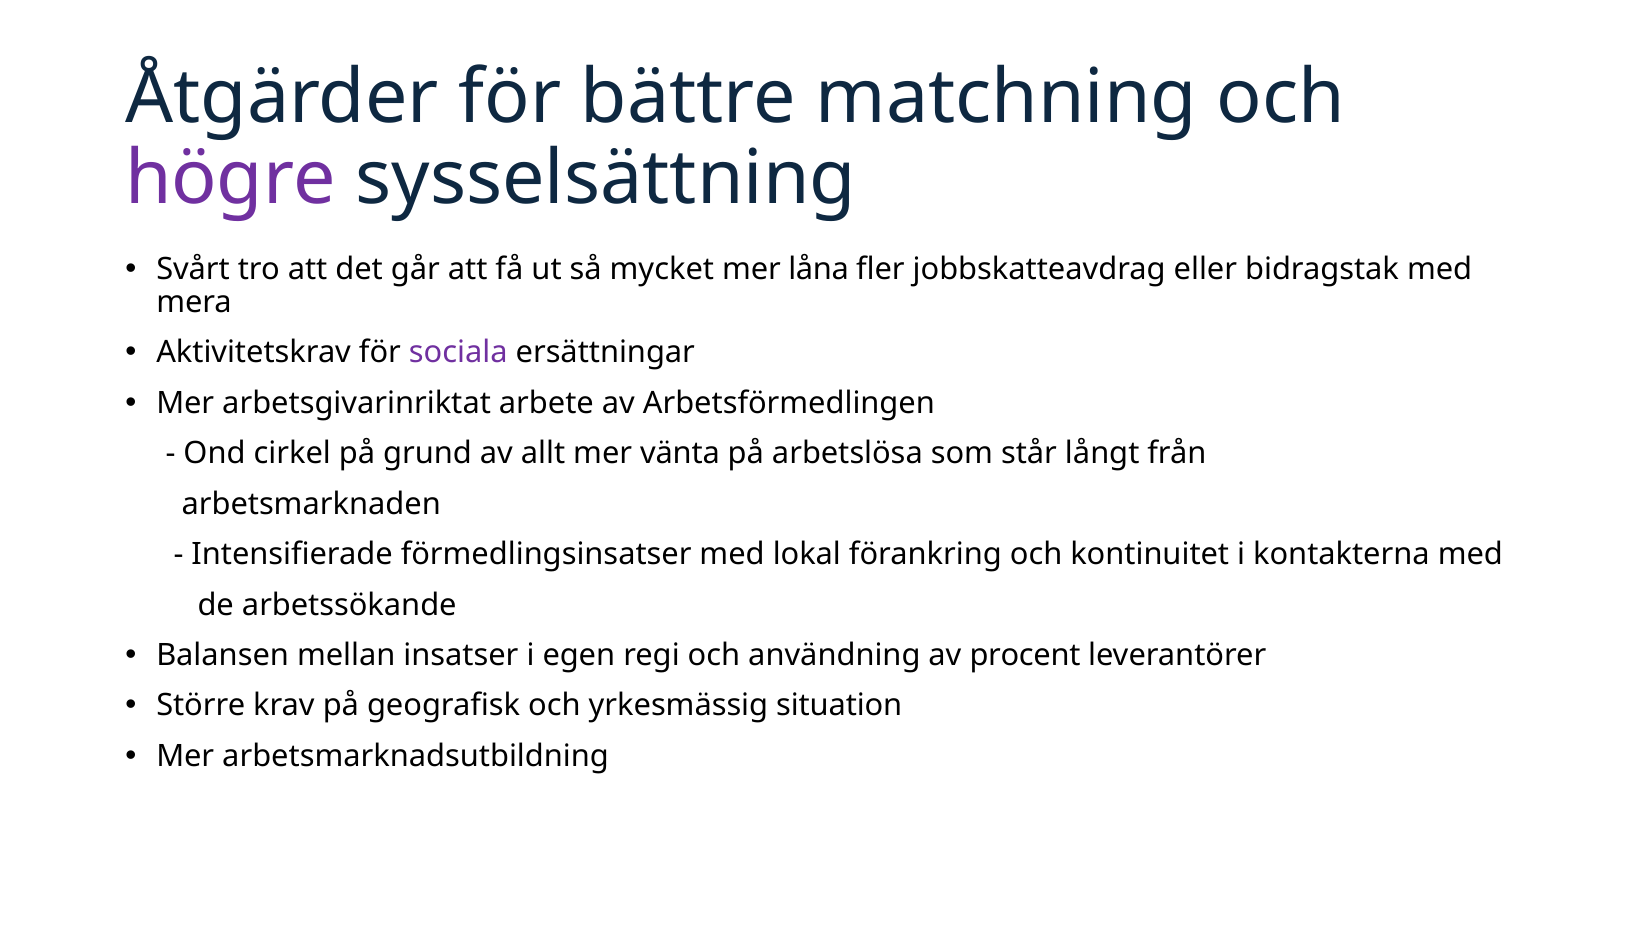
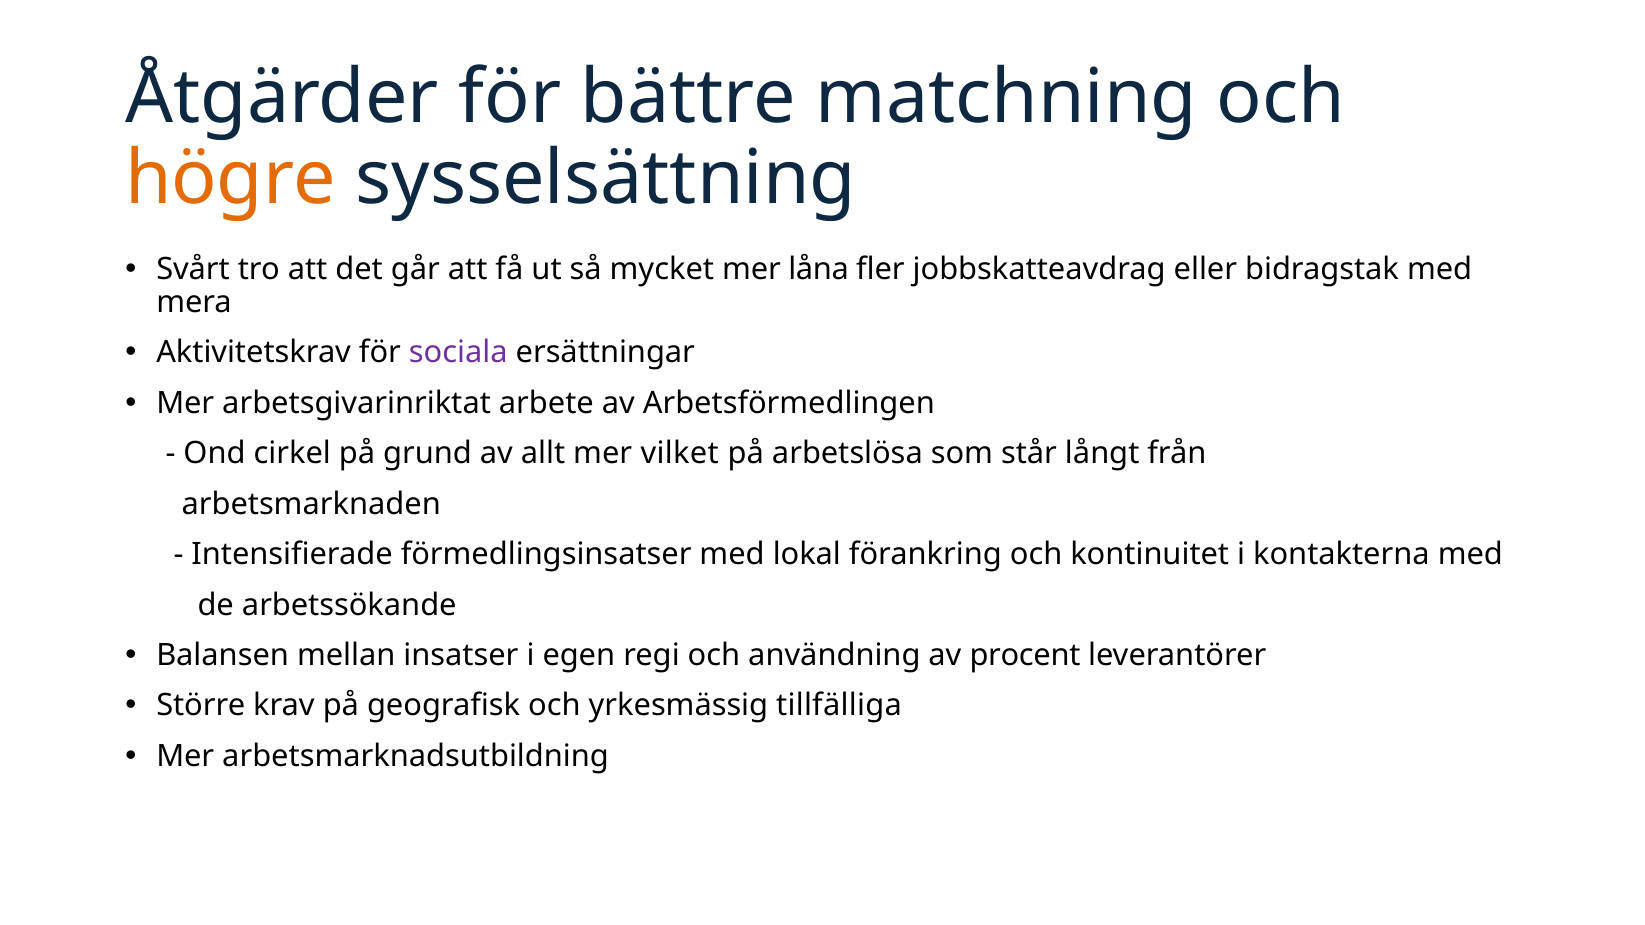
högre colour: purple -> orange
vänta: vänta -> vilket
situation: situation -> tillfälliga
